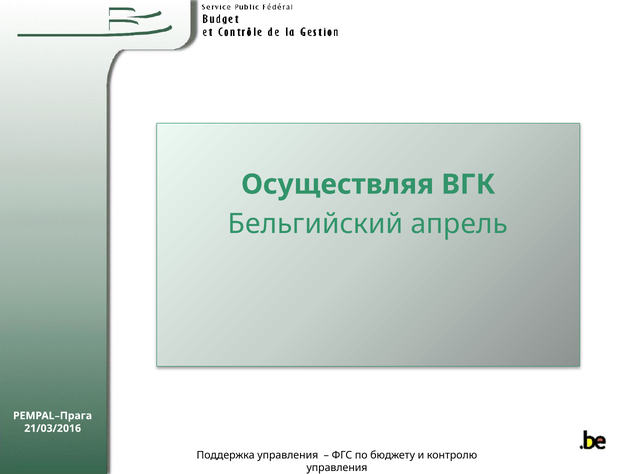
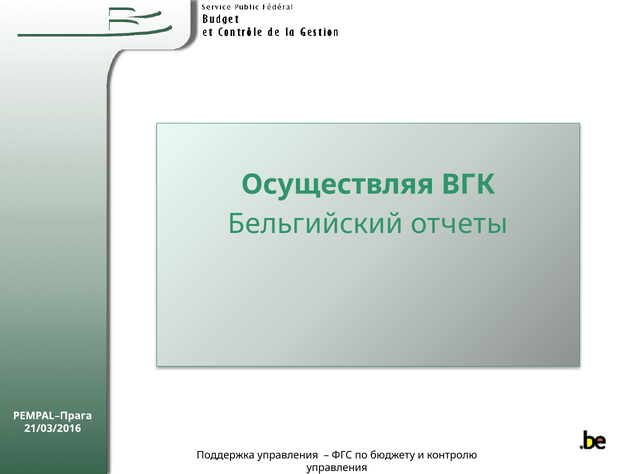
апрель: апрель -> отчеты
